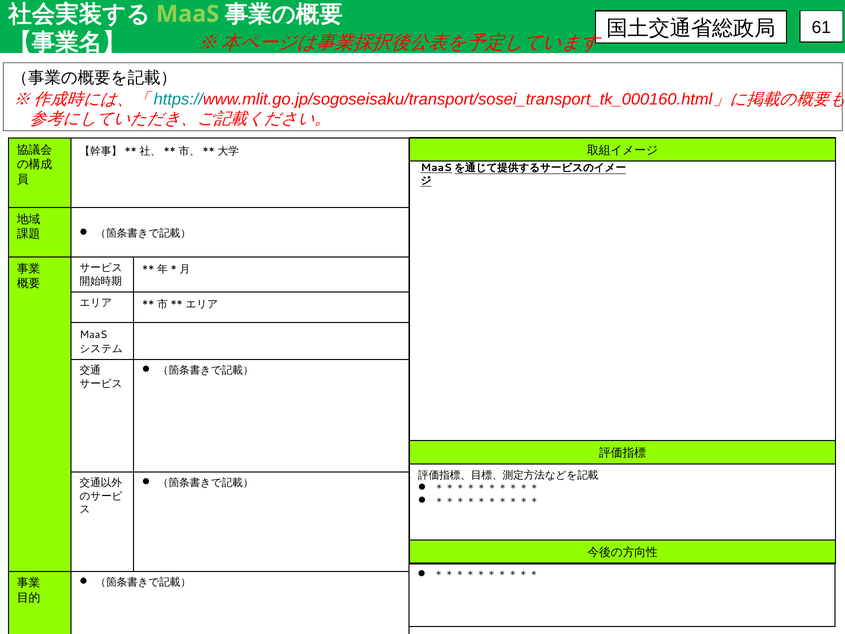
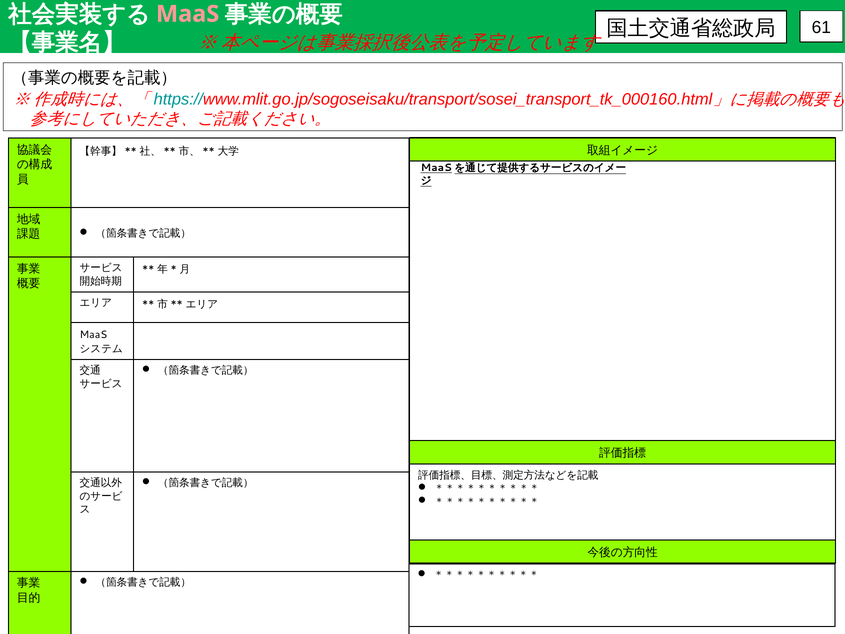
MaaS at (188, 14) colour: light green -> pink
